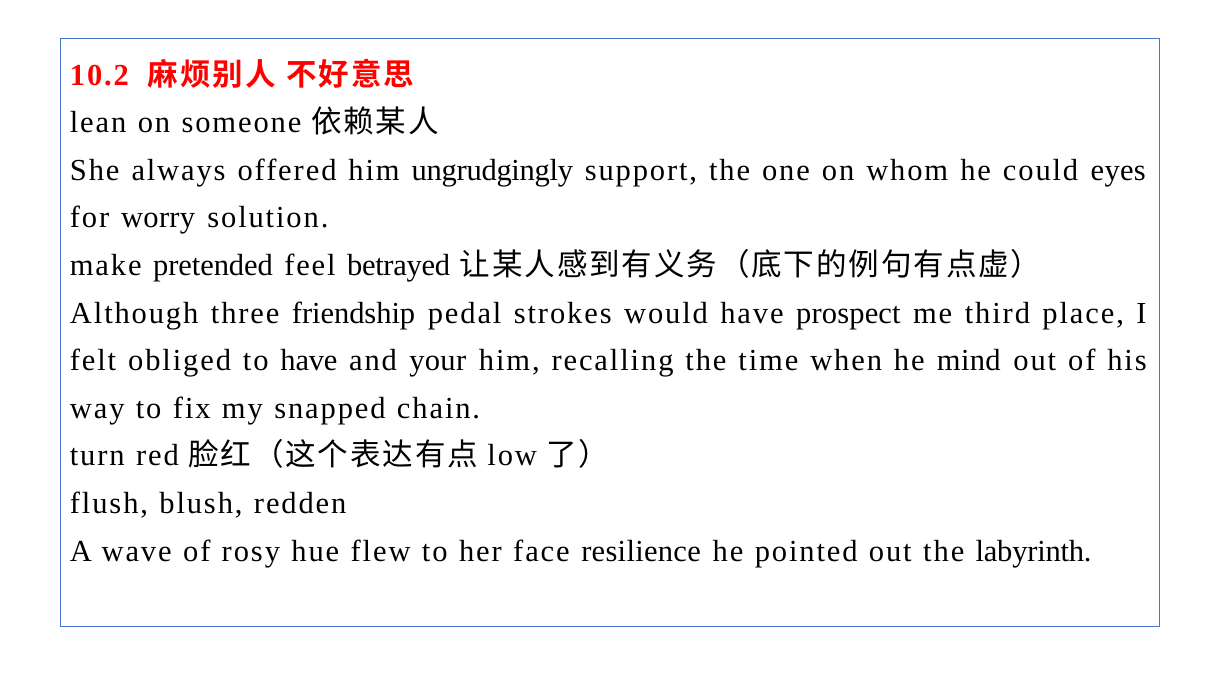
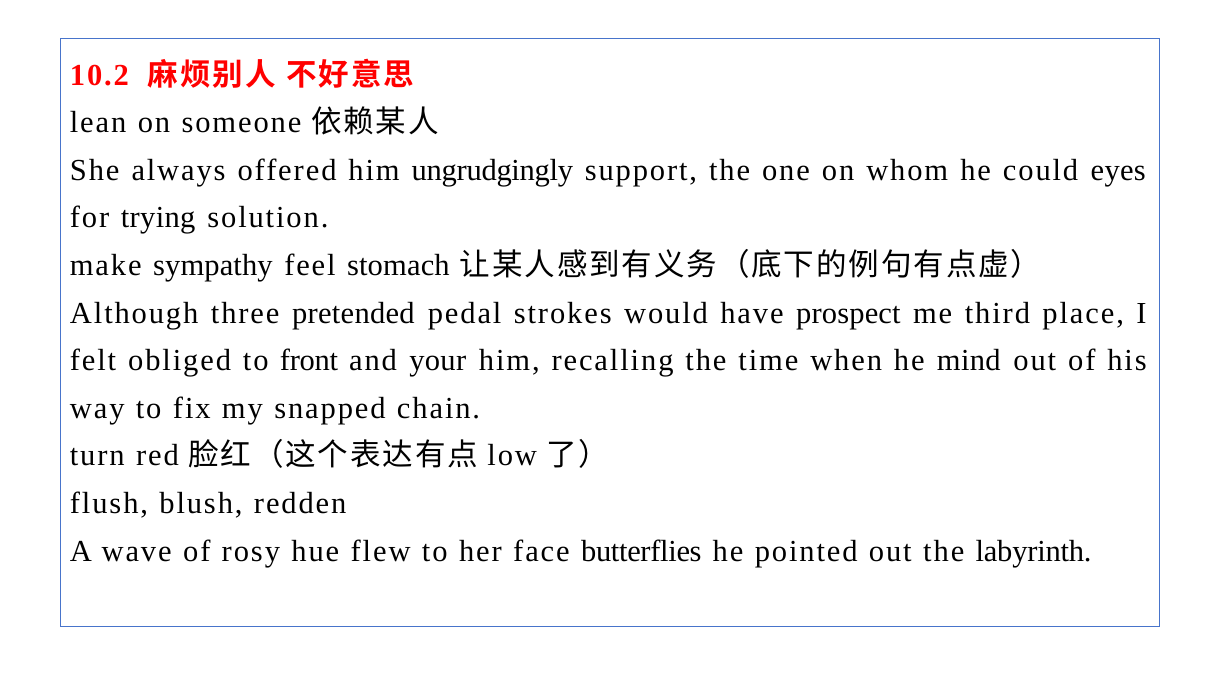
worry: worry -> trying
pretended: pretended -> sympathy
betrayed: betrayed -> stomach
friendship: friendship -> pretended
to have: have -> front
resilience: resilience -> butterflies
